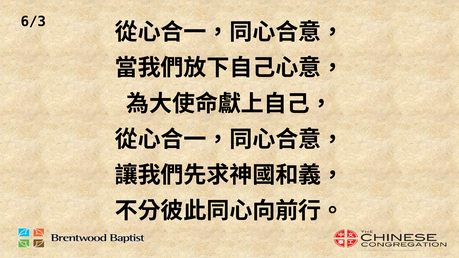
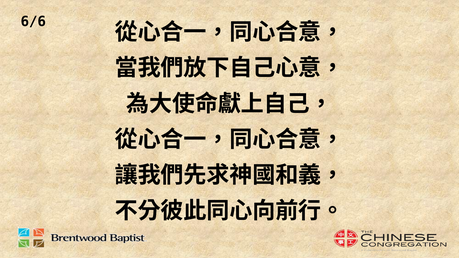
6/3: 6/3 -> 6/6
